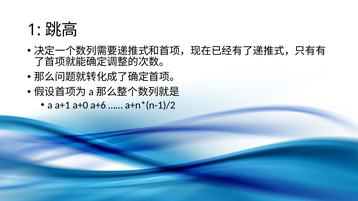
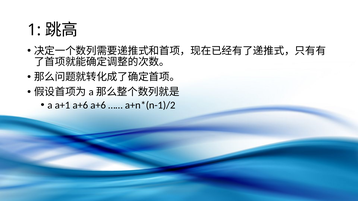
a+1 a+0: a+0 -> a+6
